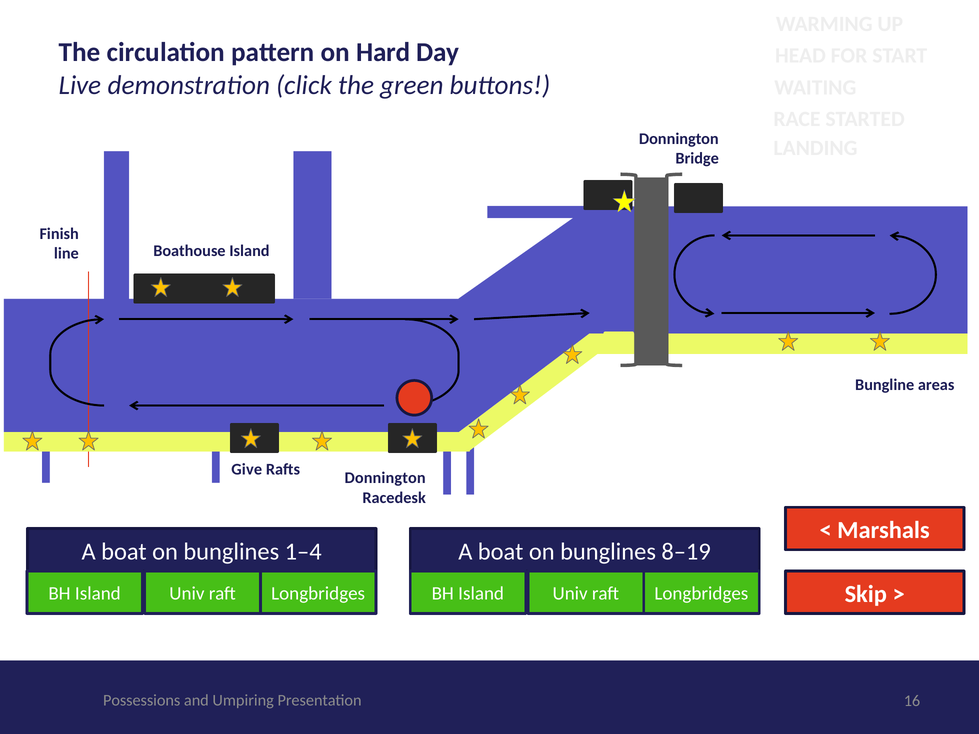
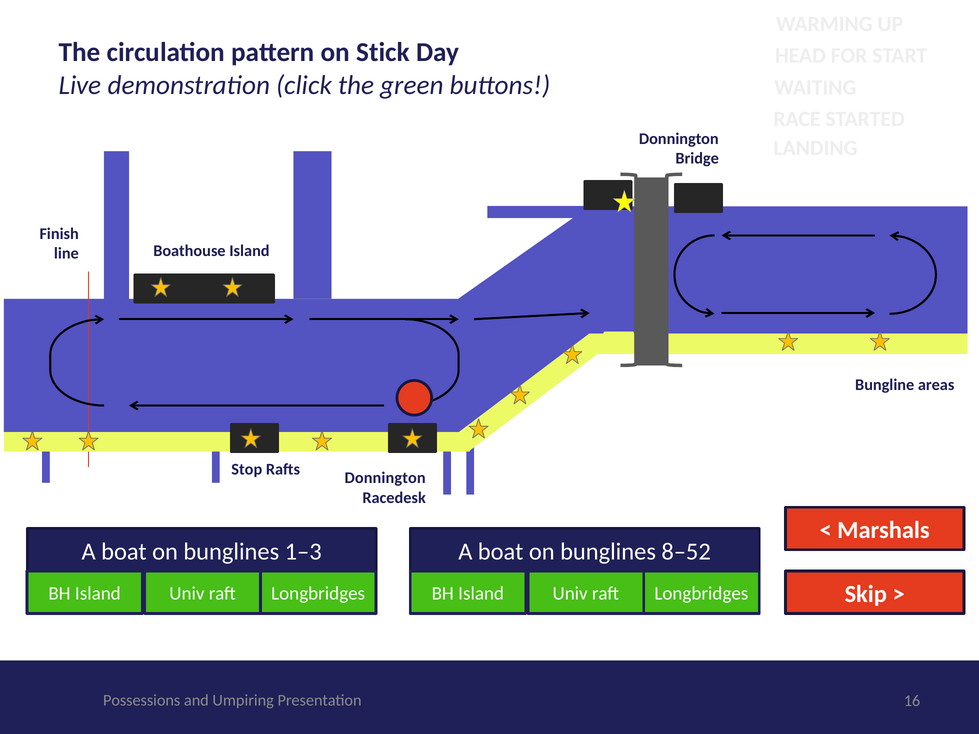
Hard: Hard -> Stick
Give: Give -> Stop
1–4: 1–4 -> 1–3
8–19: 8–19 -> 8–52
